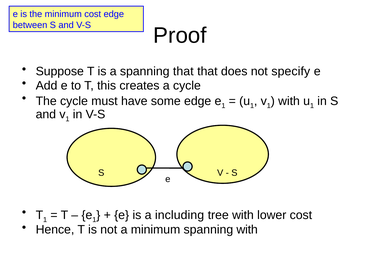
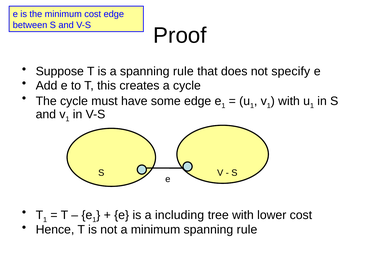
a spanning that: that -> rule
minimum spanning with: with -> rule
